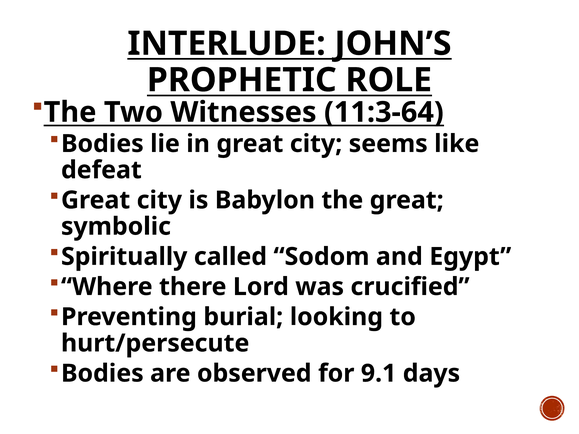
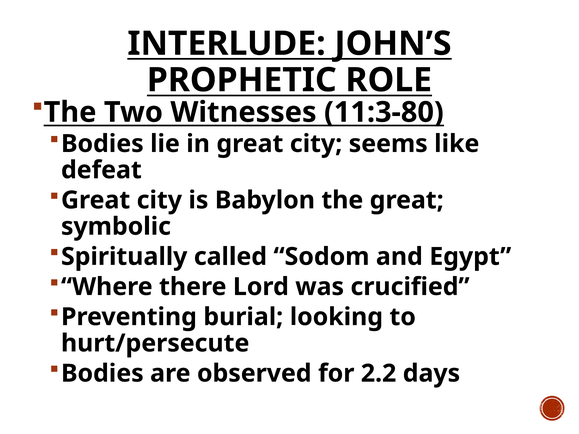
11:3-64: 11:3-64 -> 11:3-80
9.1: 9.1 -> 2.2
